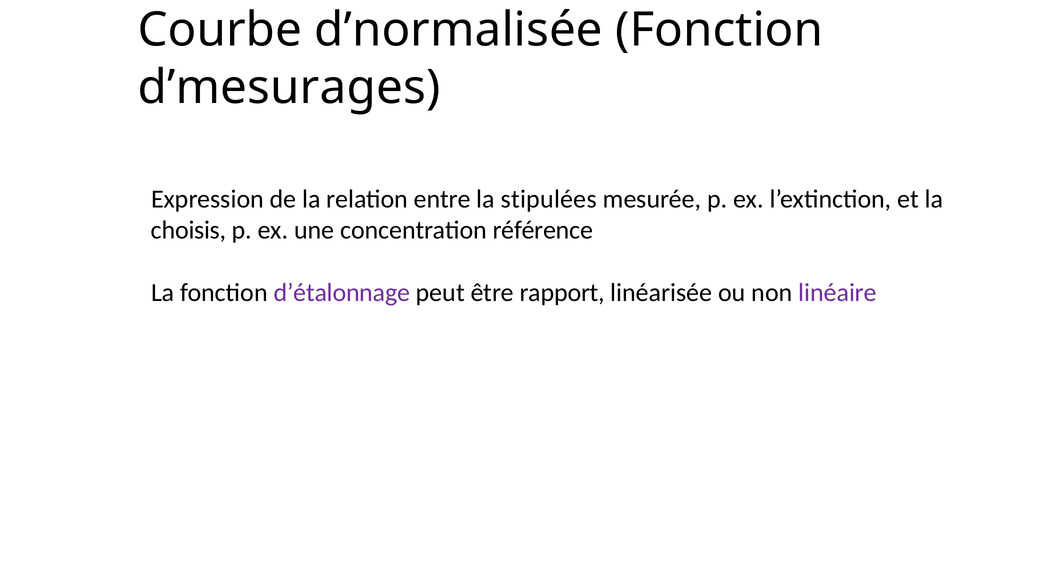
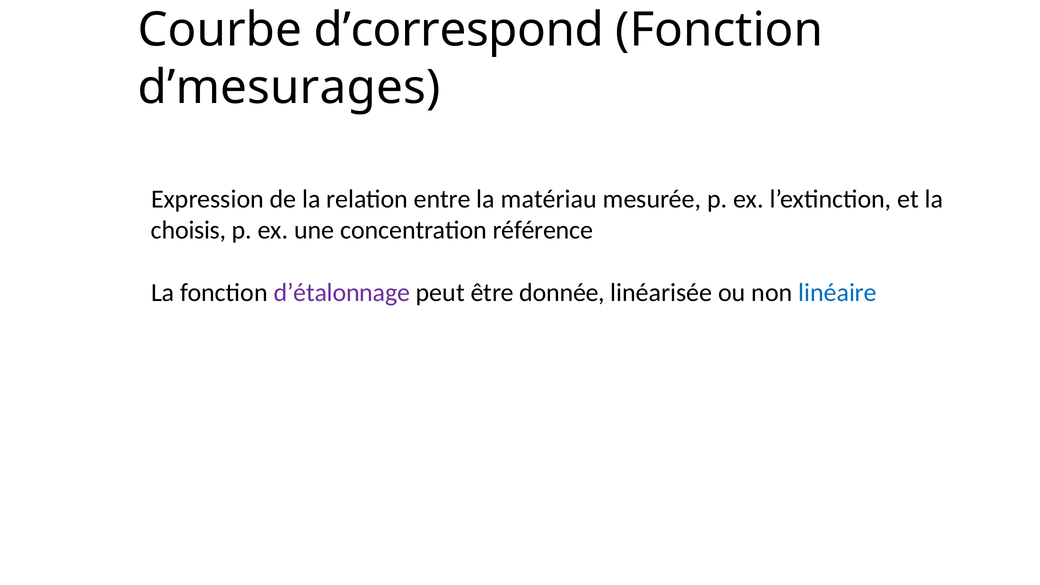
d’normalisée: d’normalisée -> d’correspond
stipulées: stipulées -> matériau
rapport: rapport -> donnée
linéaire colour: purple -> blue
